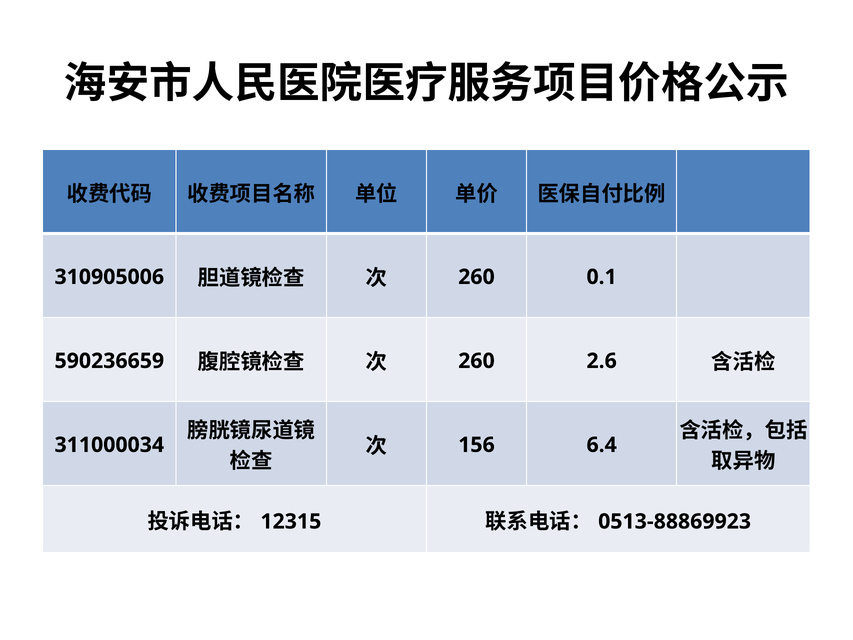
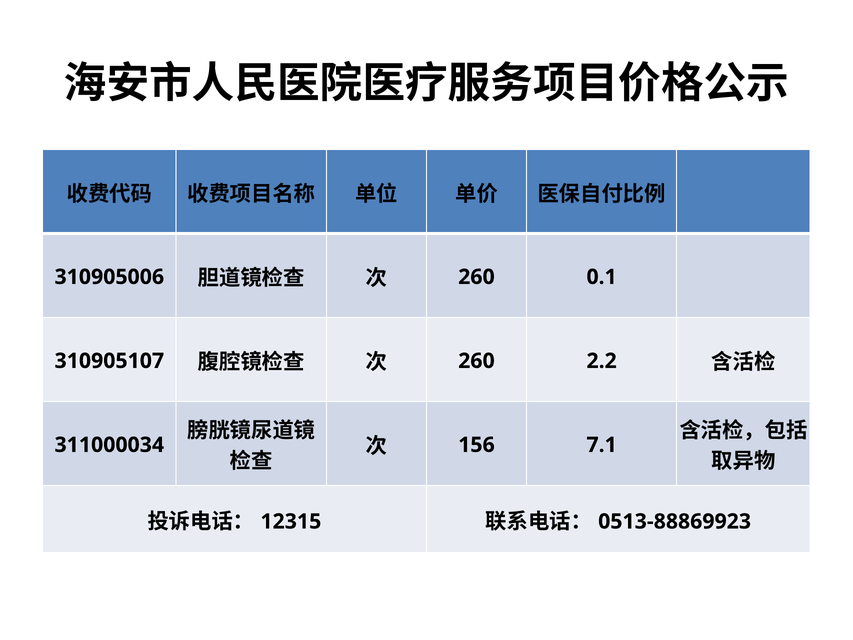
590236659: 590236659 -> 310905107
2.6: 2.6 -> 2.2
6.4: 6.4 -> 7.1
